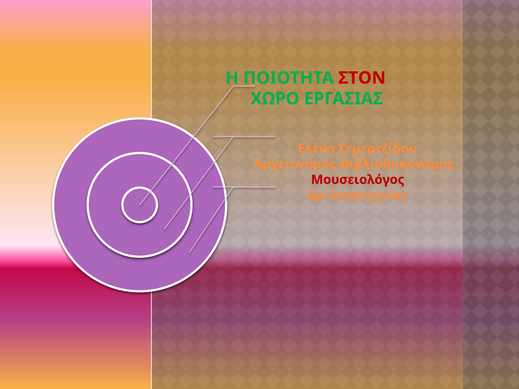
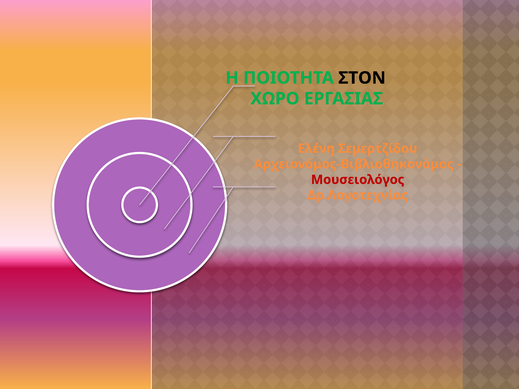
ΣΤΟΝ colour: red -> black
